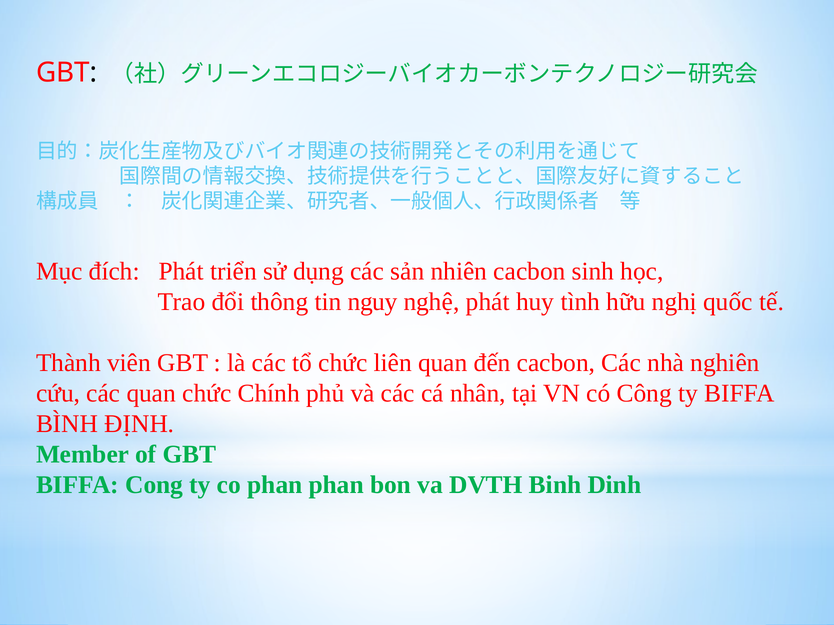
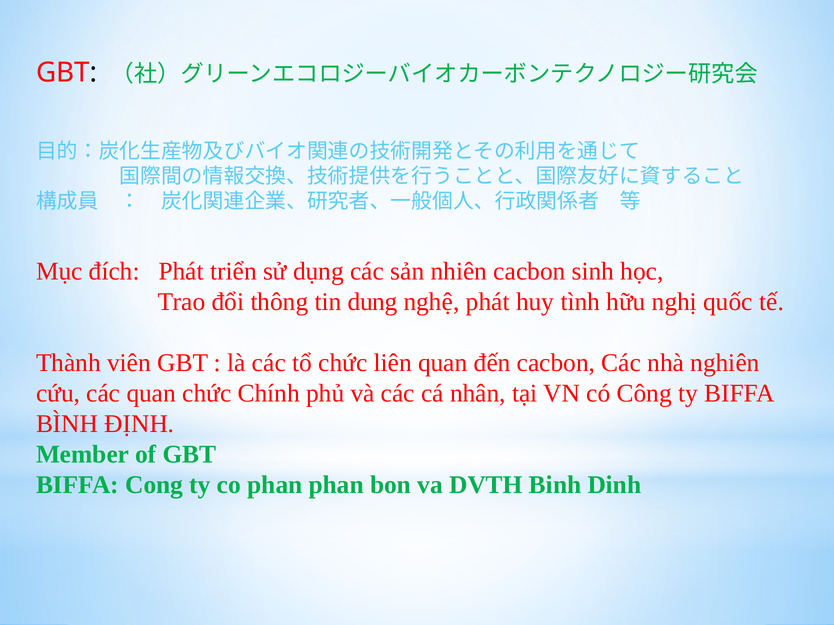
nguy: nguy -> dung
